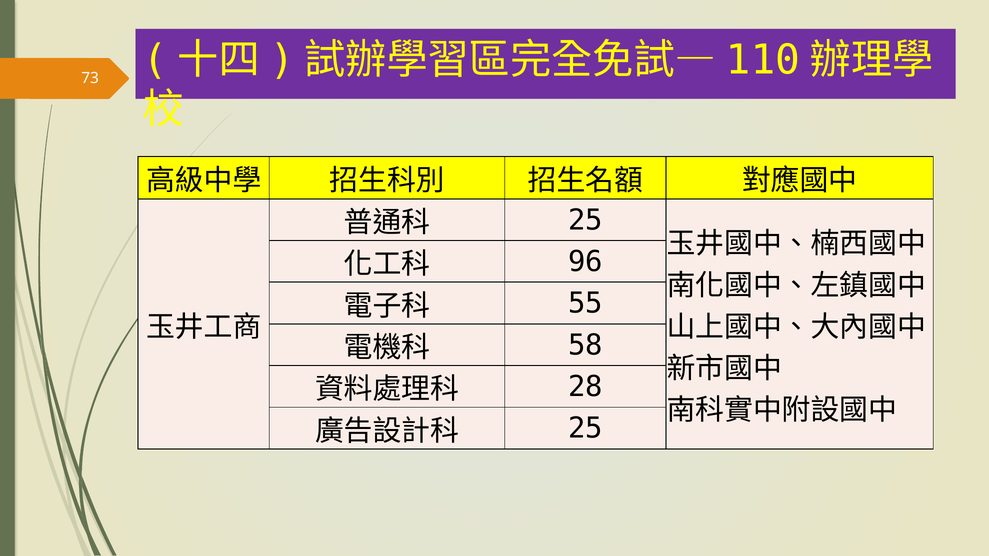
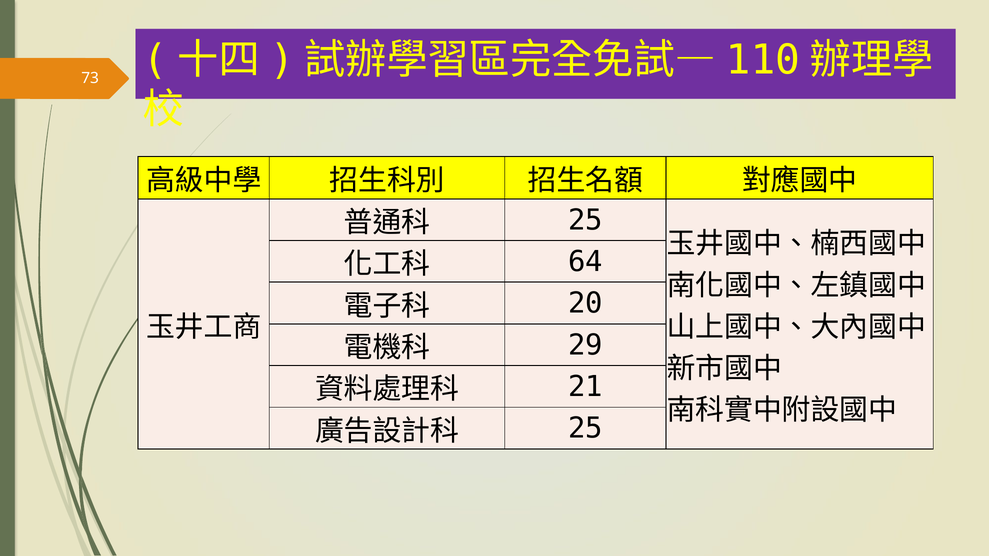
96: 96 -> 64
55: 55 -> 20
58: 58 -> 29
28: 28 -> 21
